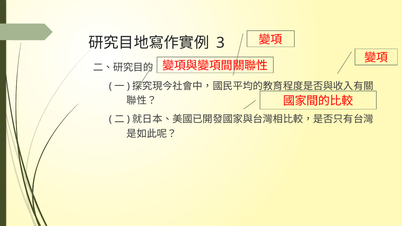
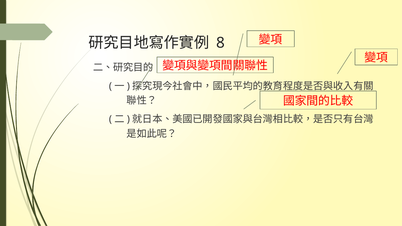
3: 3 -> 8
